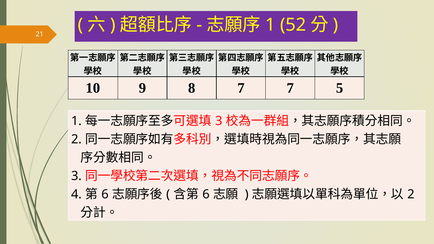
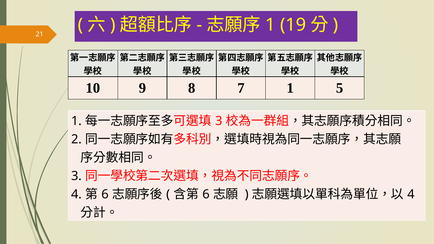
52: 52 -> 19
7 7: 7 -> 1
2 at (411, 194): 2 -> 4
